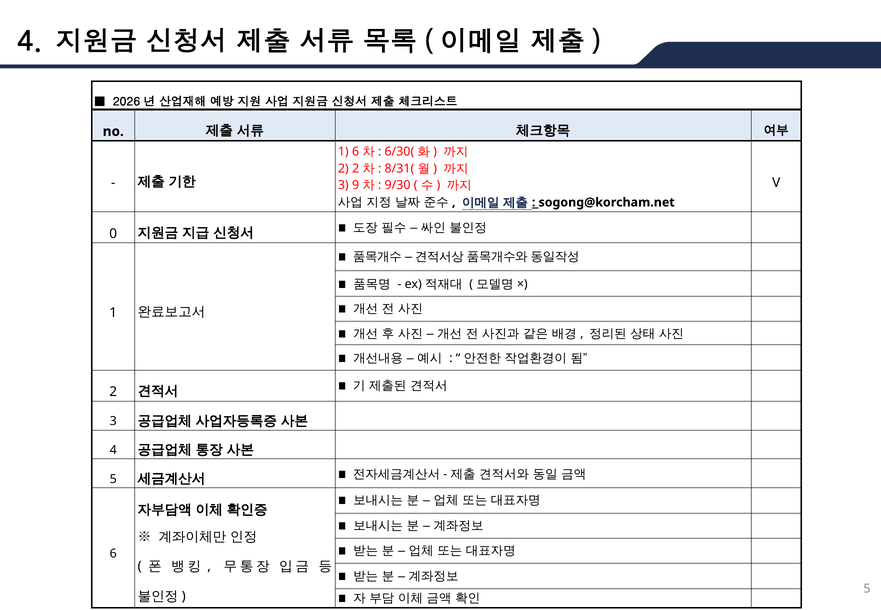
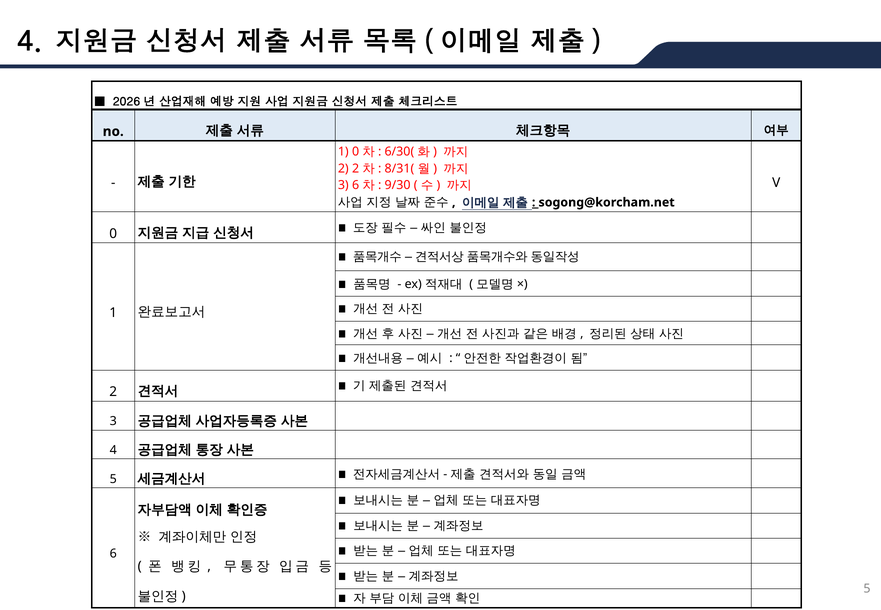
1 6: 6 -> 0
3 9: 9 -> 6
